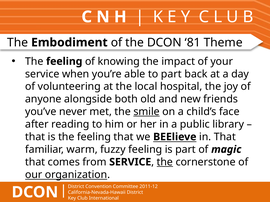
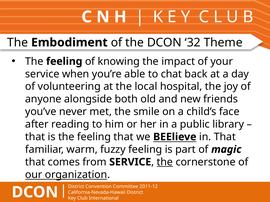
81: 81 -> 32
to part: part -> chat
smile underline: present -> none
